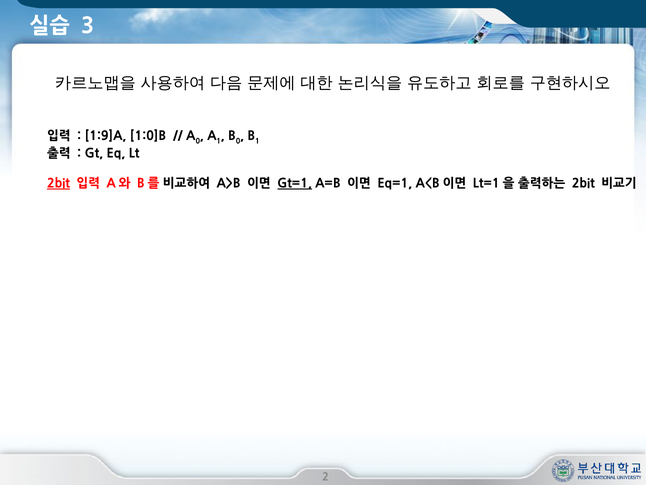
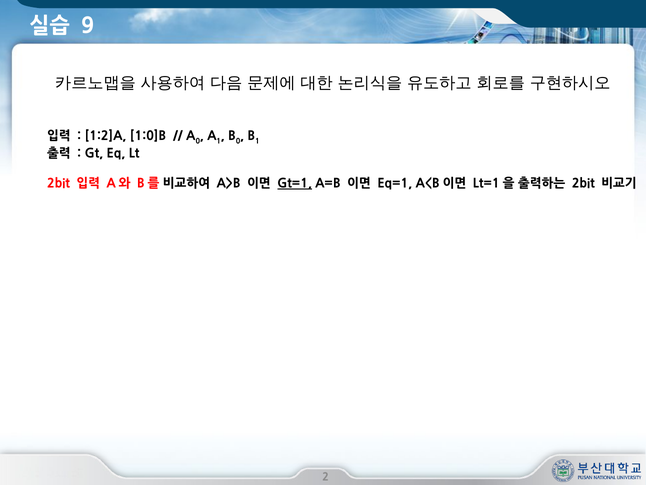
3: 3 -> 9
1:9]A: 1:9]A -> 1:2]A
2bit at (58, 183) underline: present -> none
